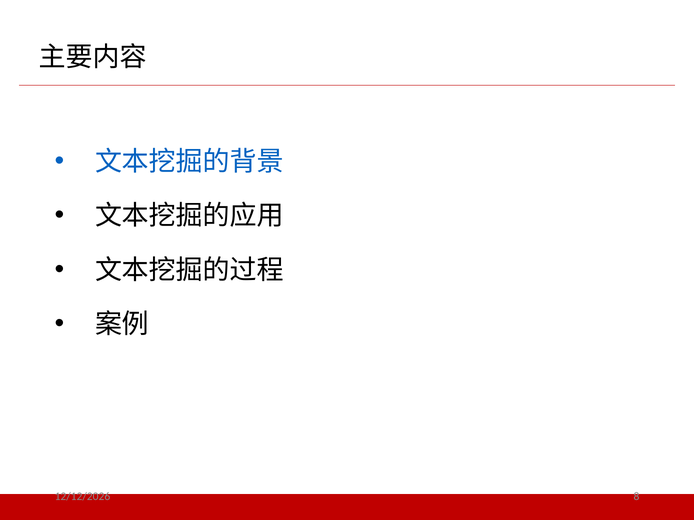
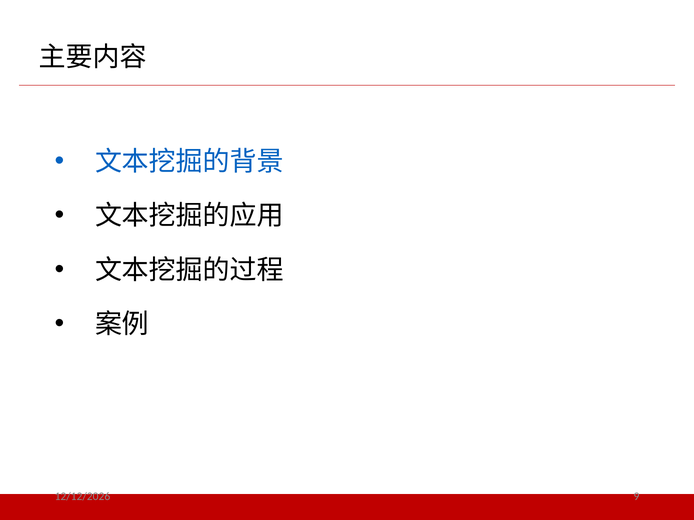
8: 8 -> 9
